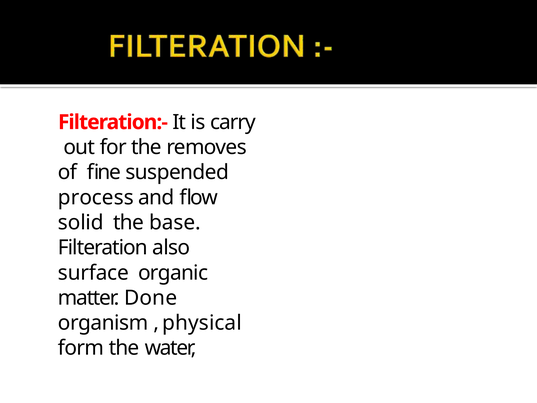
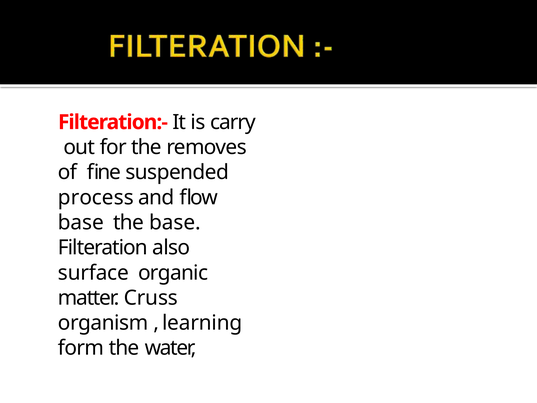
solid at (81, 222): solid -> base
Done: Done -> Cruss
physical: physical -> learning
